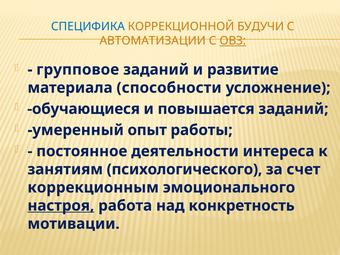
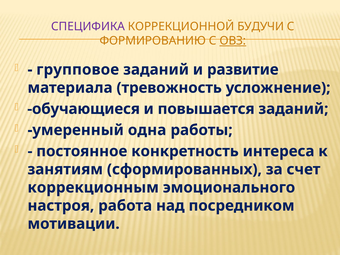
СПЕЦИФИКА colour: blue -> purple
АВТОМАТИЗАЦИИ: АВТОМАТИЗАЦИИ -> ФОРМИРОВАНИЮ
способности: способности -> тревожность
опыт: опыт -> одна
деятельности: деятельности -> конкретность
психологического: психологического -> сформированных
настроя underline: present -> none
конкретность: конкретность -> посредником
